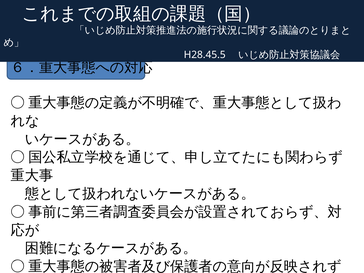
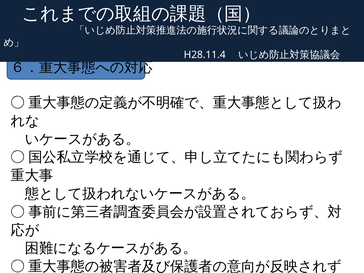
H28.45.5: H28.45.5 -> H28.11.4
